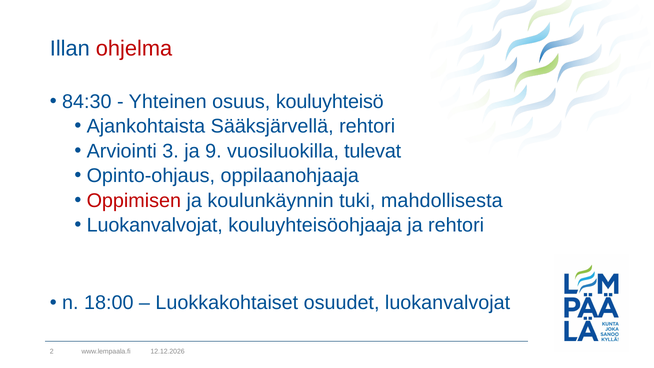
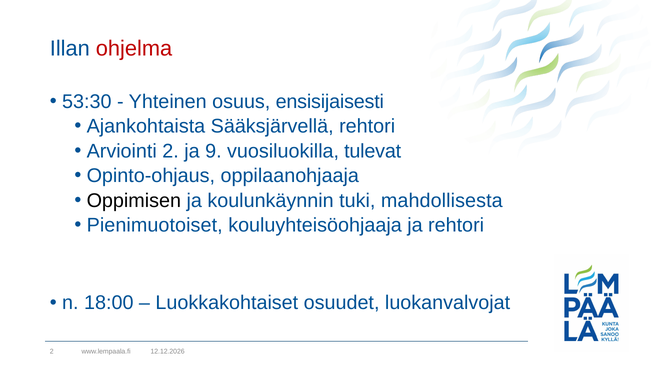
84:30: 84:30 -> 53:30
kouluyhteisö: kouluyhteisö -> ensisijaisesti
Arviointi 3: 3 -> 2
Oppimisen colour: red -> black
Luokanvalvojat at (155, 225): Luokanvalvojat -> Pienimuotoiset
